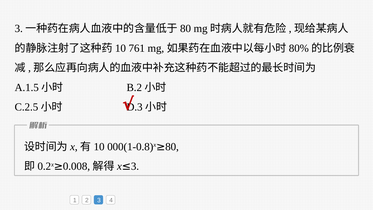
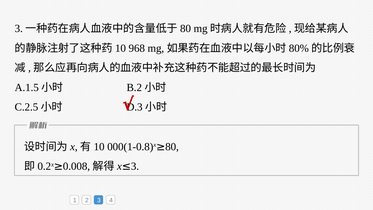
761: 761 -> 968
